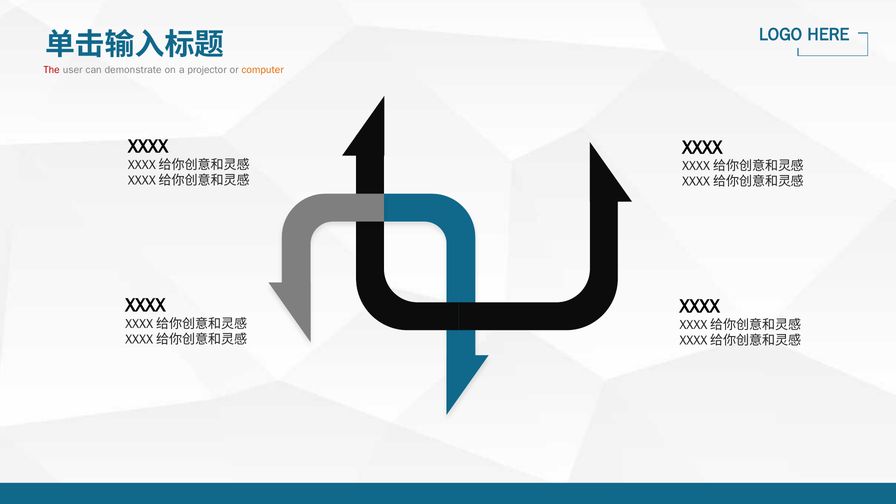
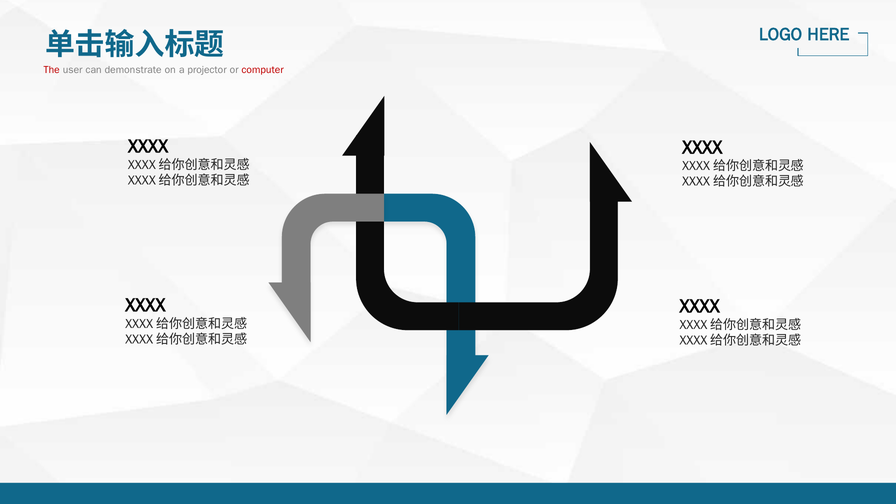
computer colour: orange -> red
